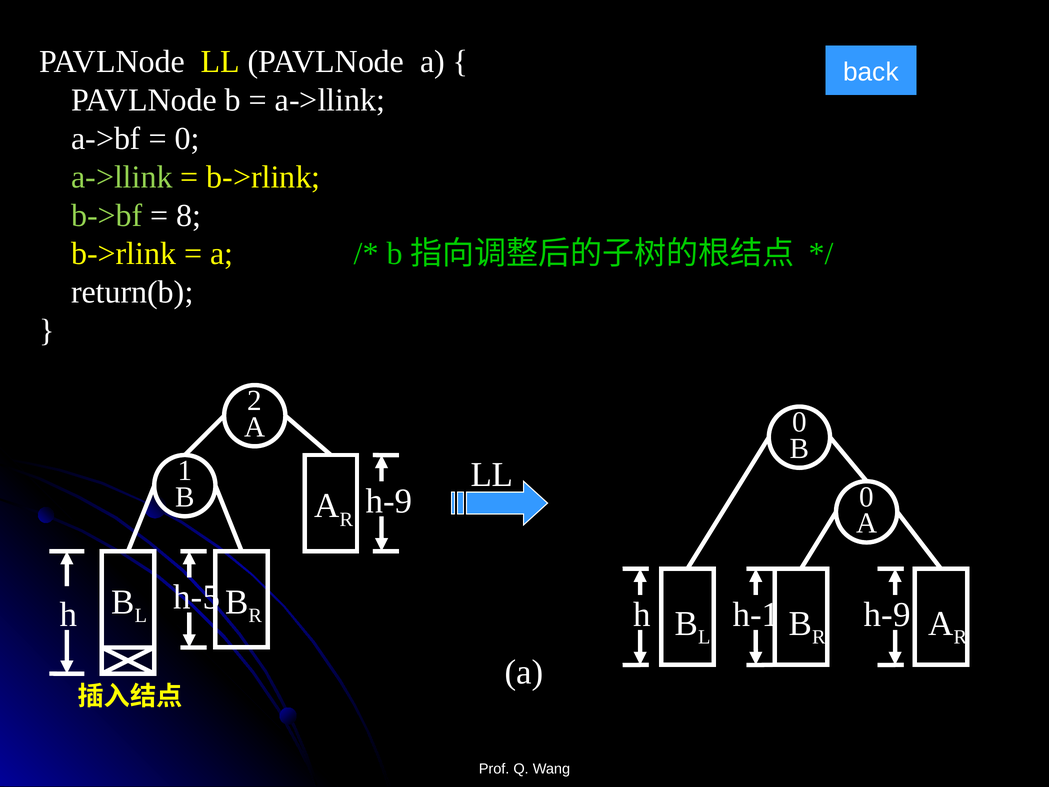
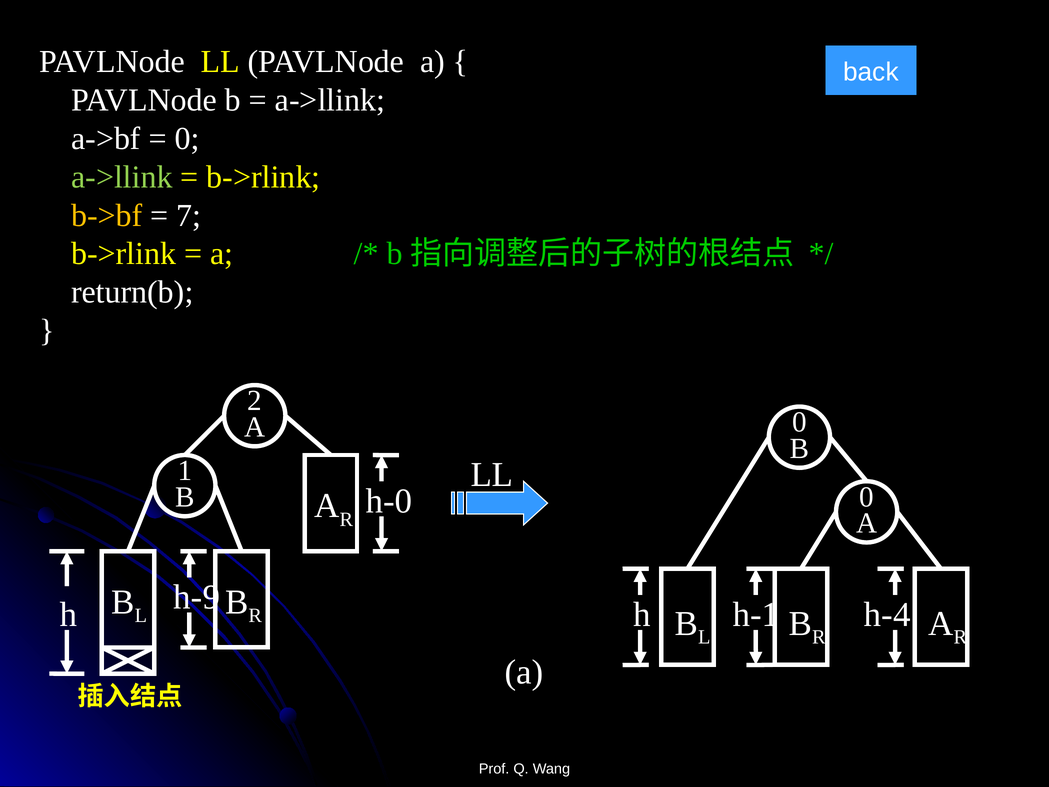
b->bf colour: light green -> yellow
8: 8 -> 7
h-9 at (389, 501): h-9 -> h-0
h-5: h-5 -> h-9
h-1 h-9: h-9 -> h-4
